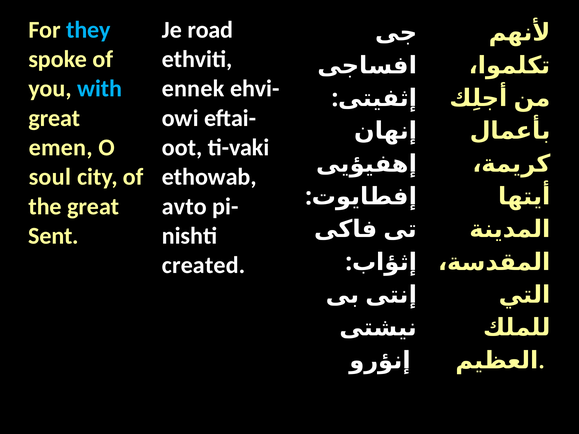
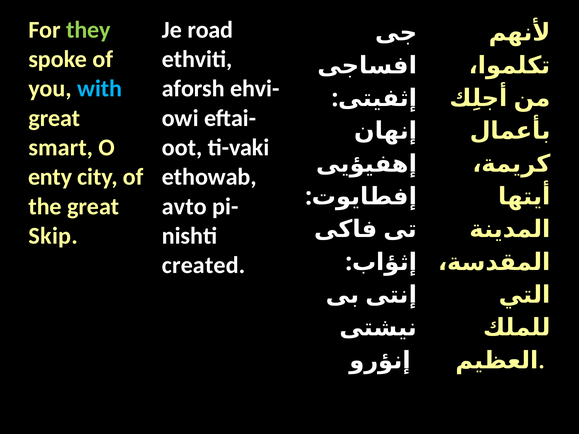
they colour: light blue -> light green
ennek: ennek -> aforsh
emen: emen -> smart
soul: soul -> enty
Sent: Sent -> Skip
